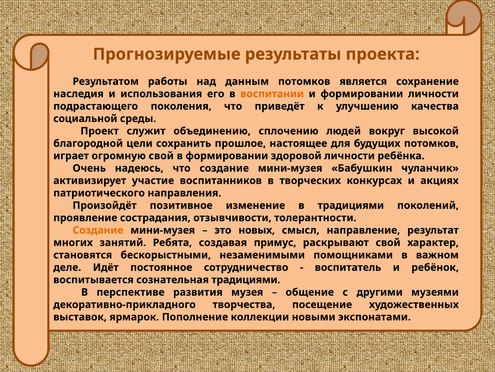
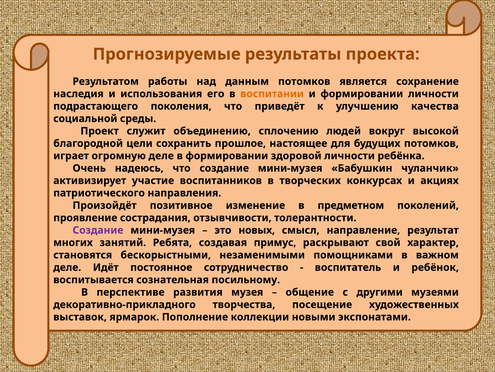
огромную свой: свой -> деле
в традициями: традициями -> предметном
Создание at (98, 230) colour: orange -> purple
сознательная традициями: традициями -> посильному
